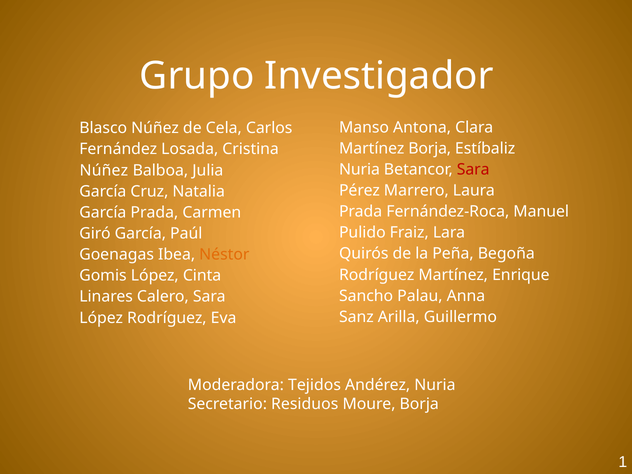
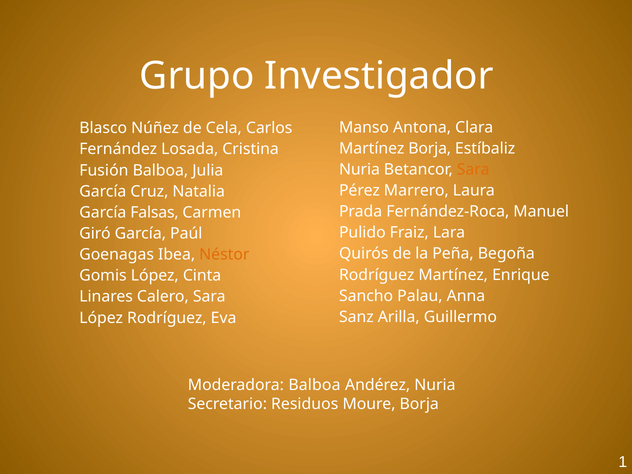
Sara at (473, 169) colour: red -> orange
Núñez at (104, 170): Núñez -> Fusión
García Prada: Prada -> Falsas
Moderadora Tejidos: Tejidos -> Balboa
